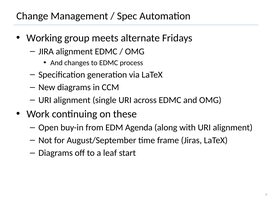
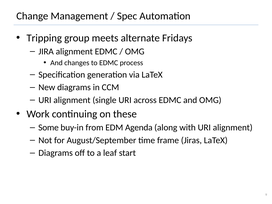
Working: Working -> Tripping
Open: Open -> Some
